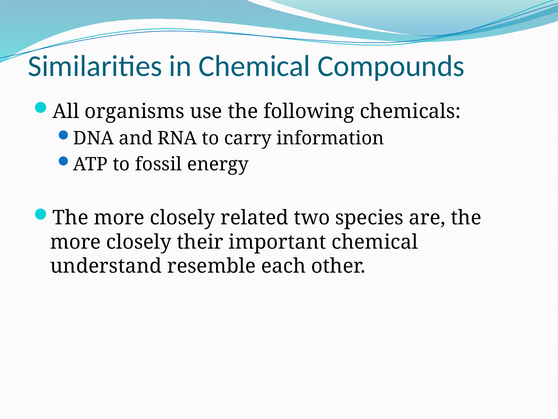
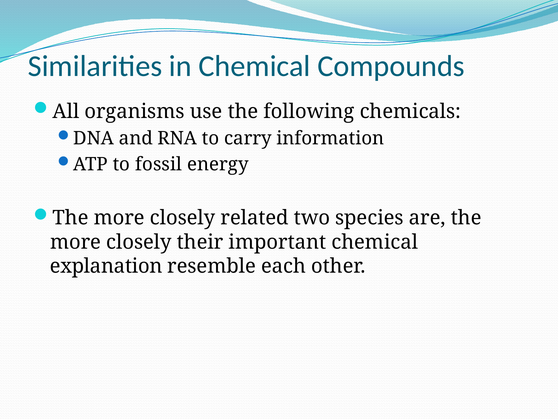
understand: understand -> explanation
